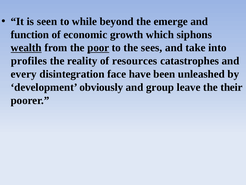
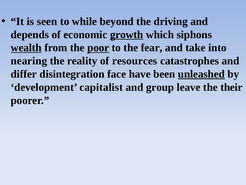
emerge: emerge -> driving
function: function -> depends
growth underline: none -> present
sees: sees -> fear
profiles: profiles -> nearing
every: every -> differ
unleashed underline: none -> present
obviously: obviously -> capitalist
